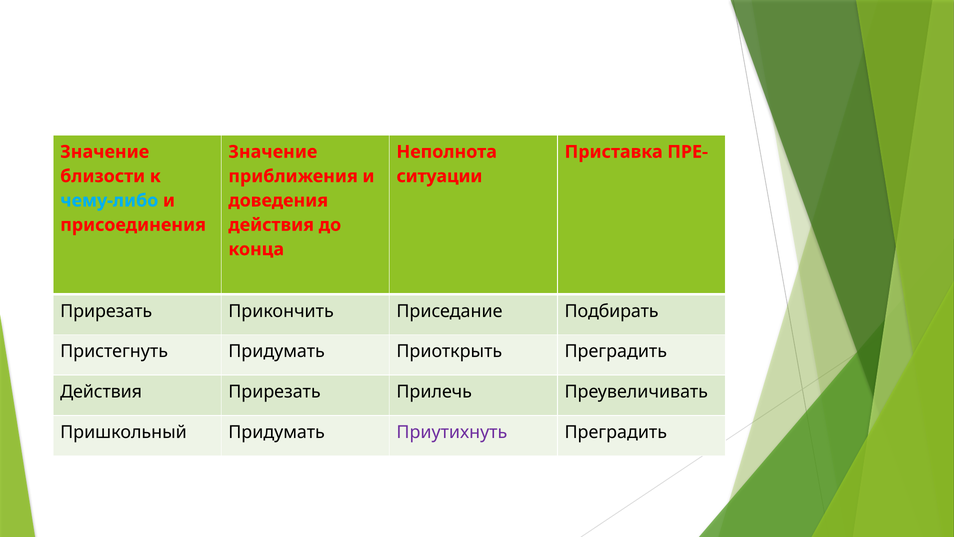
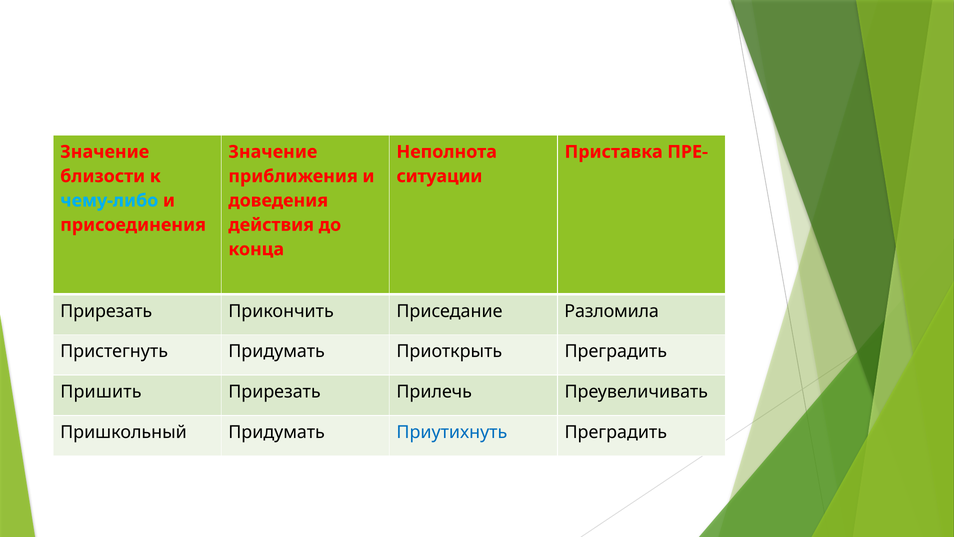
Подбирать: Подбирать -> Разломила
Действия at (101, 392): Действия -> Пришить
Приутихнуть colour: purple -> blue
